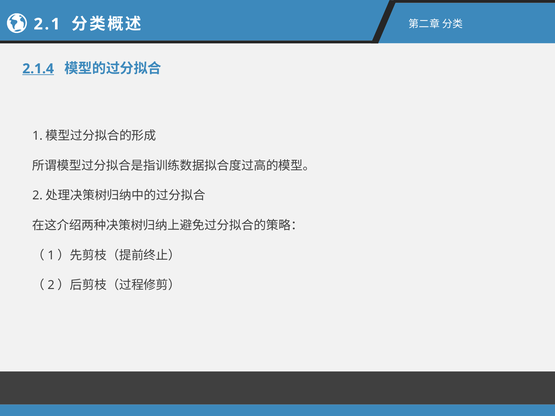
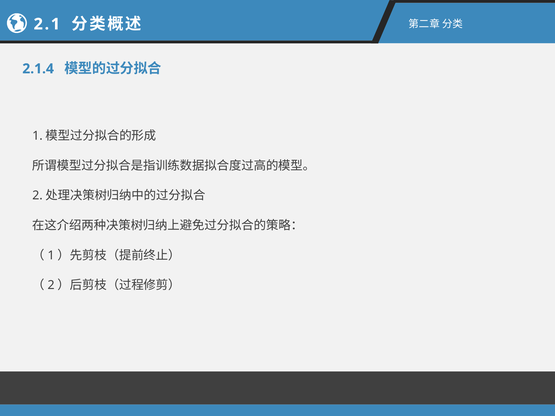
2.1.4 underline: present -> none
